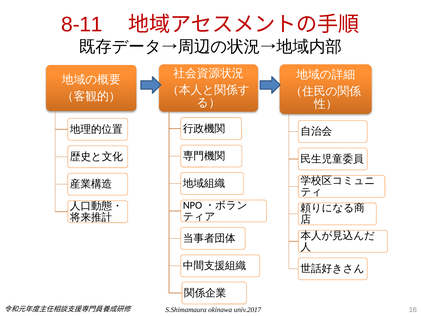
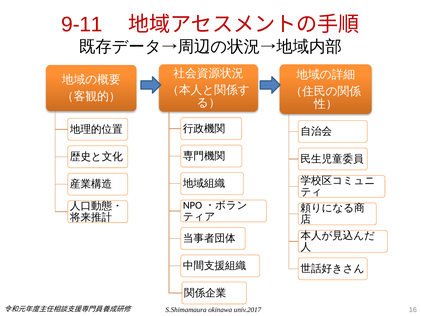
8-11: 8-11 -> 9-11
